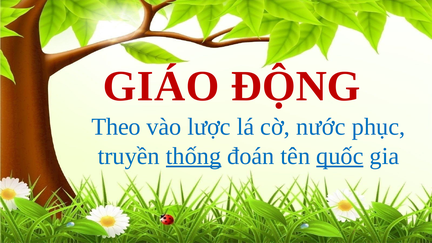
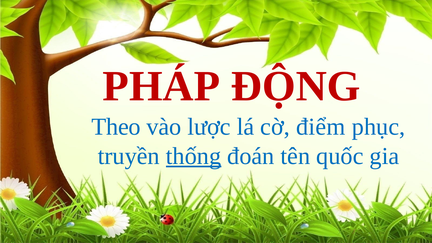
GIÁO: GIÁO -> PHÁP
nước: nước -> điểm
quốc underline: present -> none
